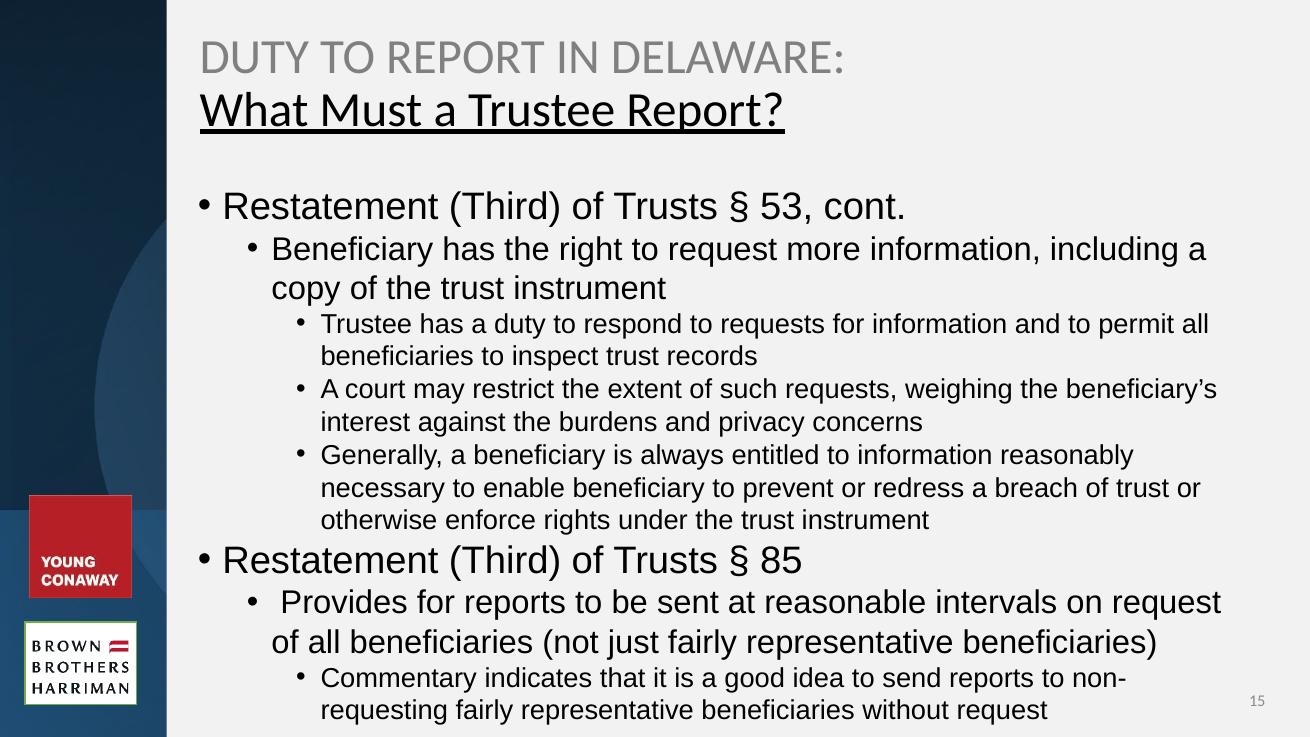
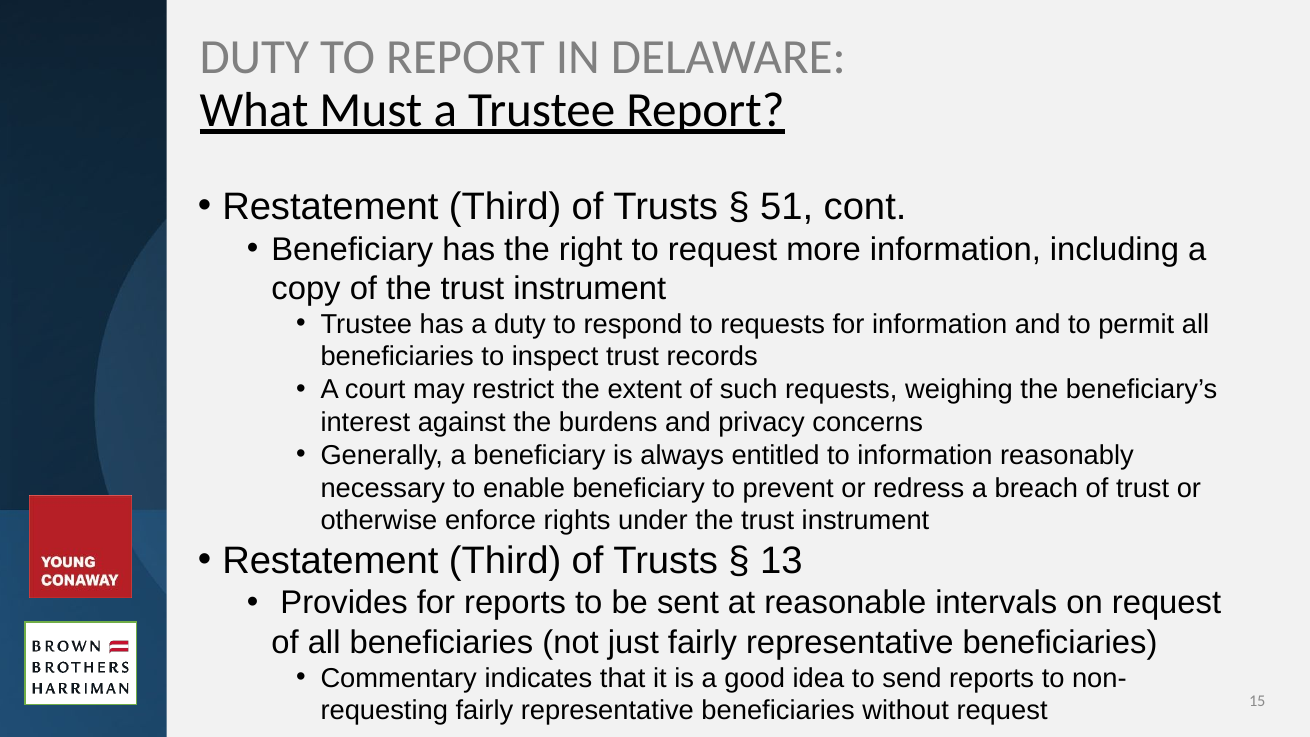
53: 53 -> 51
85: 85 -> 13
